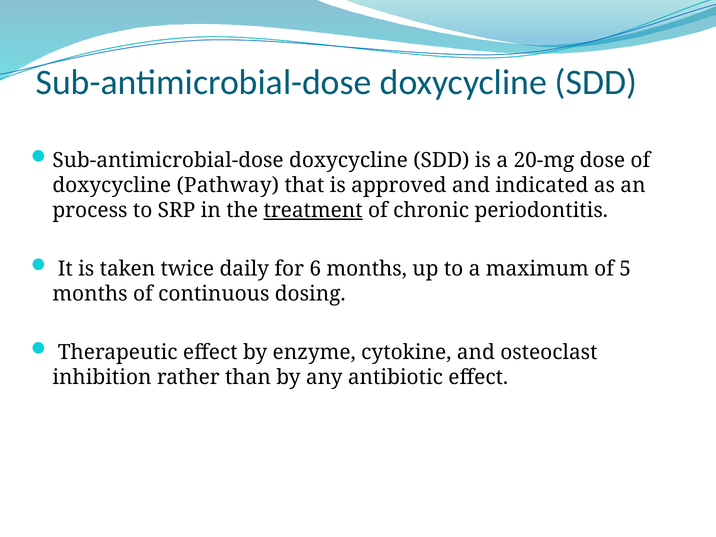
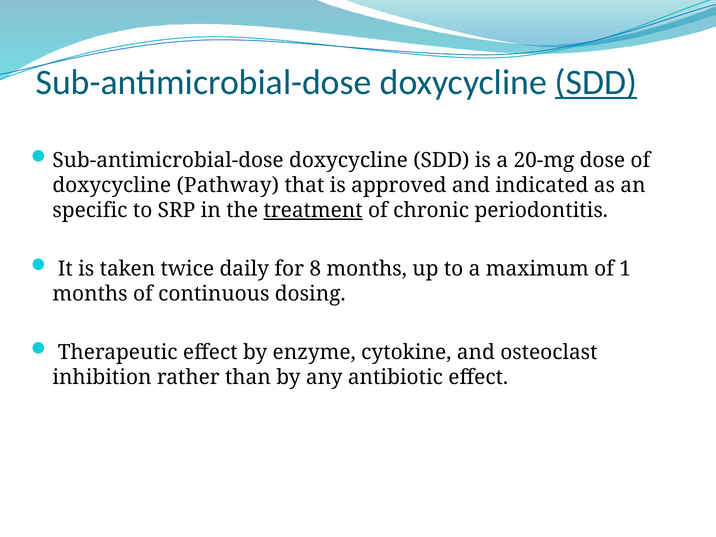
SDD at (596, 83) underline: none -> present
process: process -> specific
6: 6 -> 8
5: 5 -> 1
